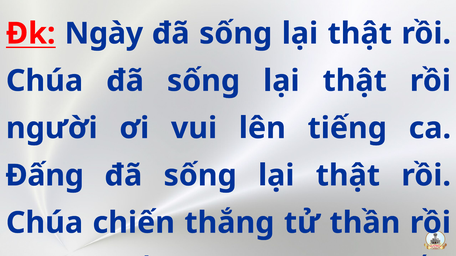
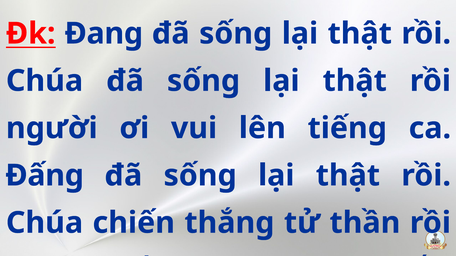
Ngày: Ngày -> Đang
